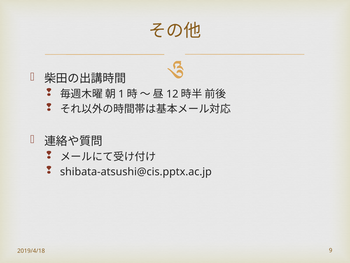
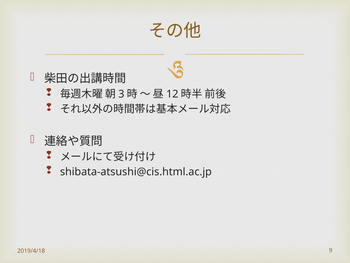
1: 1 -> 3
shibata-atsushi@cis.pptx.ac.jp: shibata-atsushi@cis.pptx.ac.jp -> shibata-atsushi@cis.html.ac.jp
